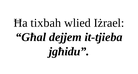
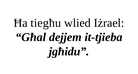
tixbah: tixbah -> tiegħu
